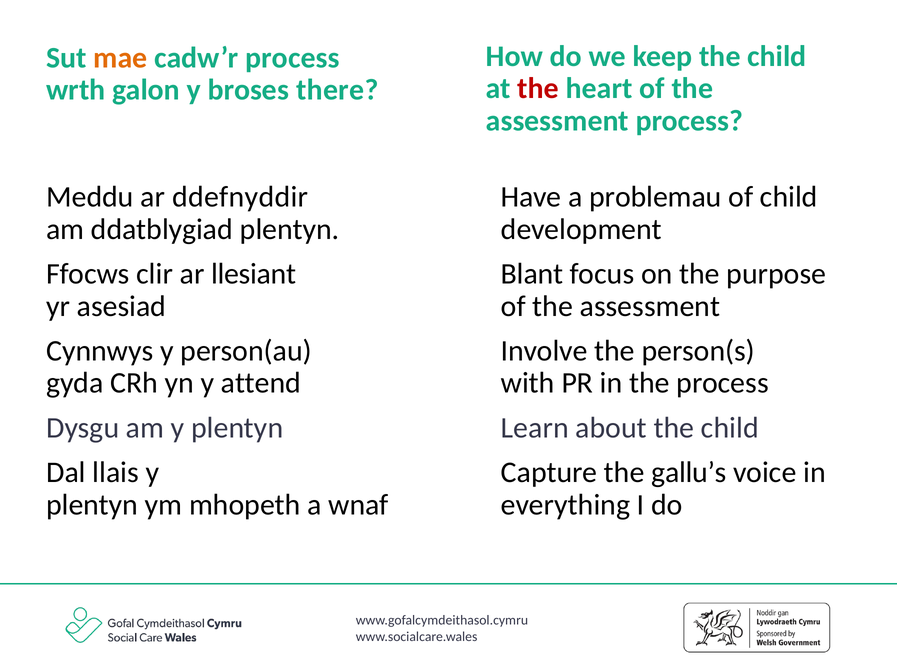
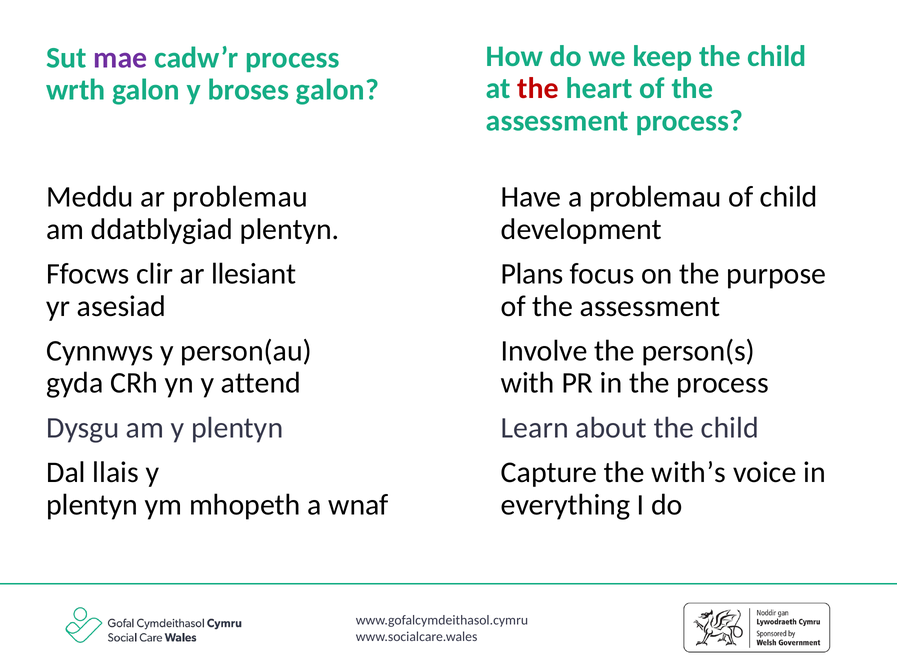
mae colour: orange -> purple
broses there: there -> galon
ar ddefnyddir: ddefnyddir -> problemau
Blant: Blant -> Plans
gallu’s: gallu’s -> with’s
